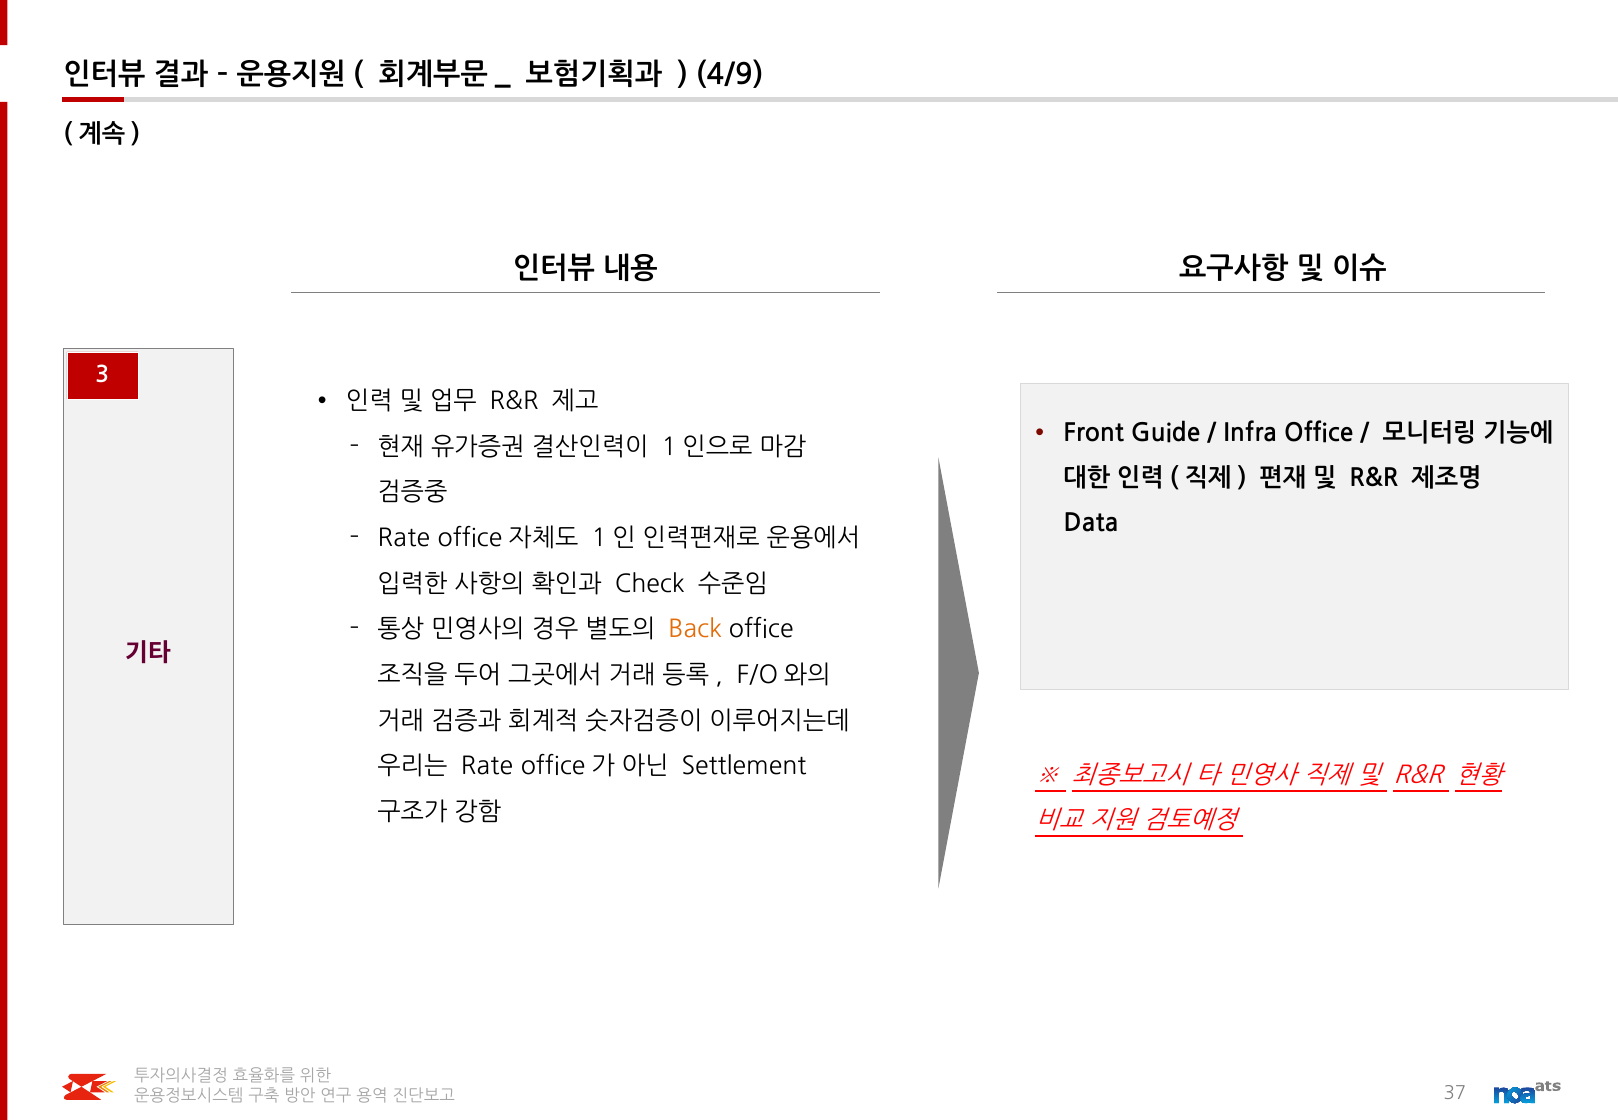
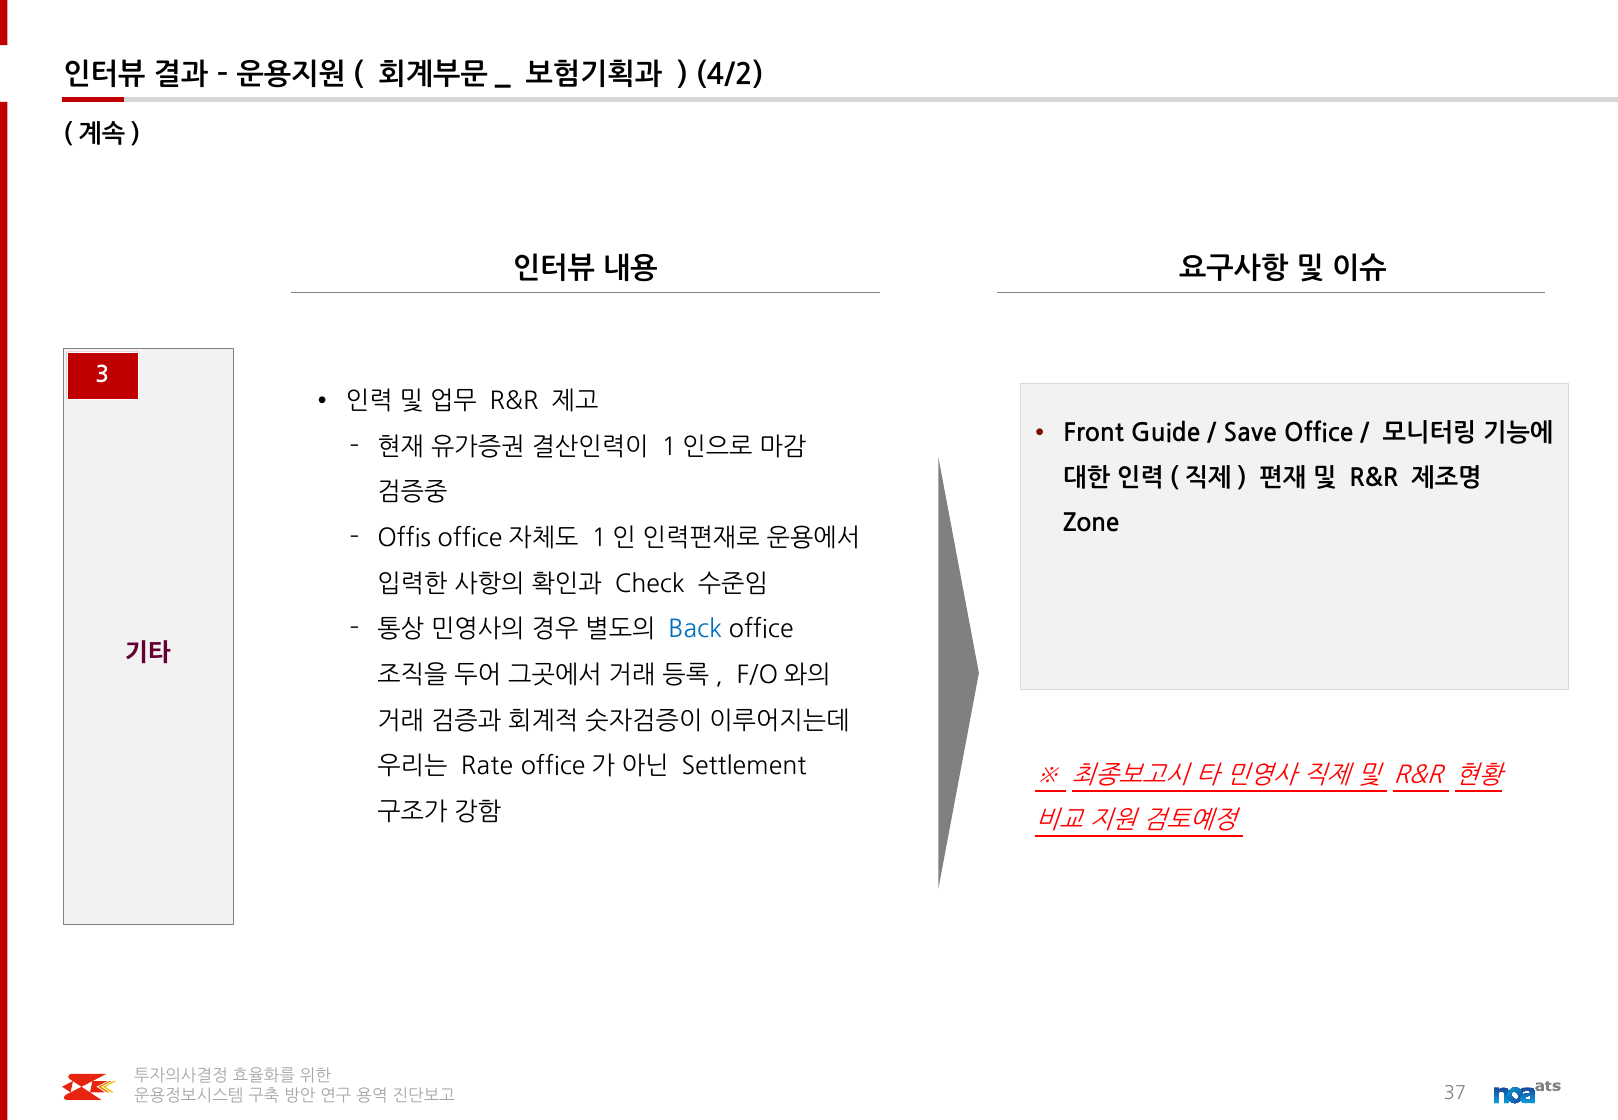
4/9: 4/9 -> 4/2
Infra: Infra -> Save
Data: Data -> Zone
Rate at (404, 538): Rate -> Offis
Back colour: orange -> blue
